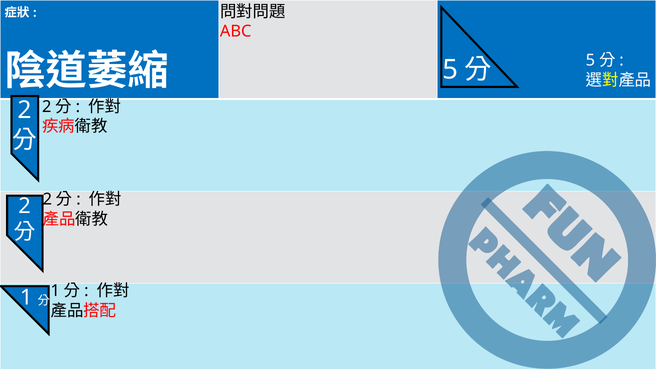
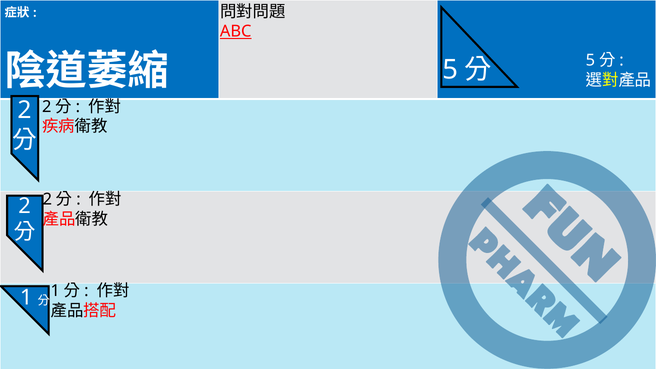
ABC underline: none -> present
